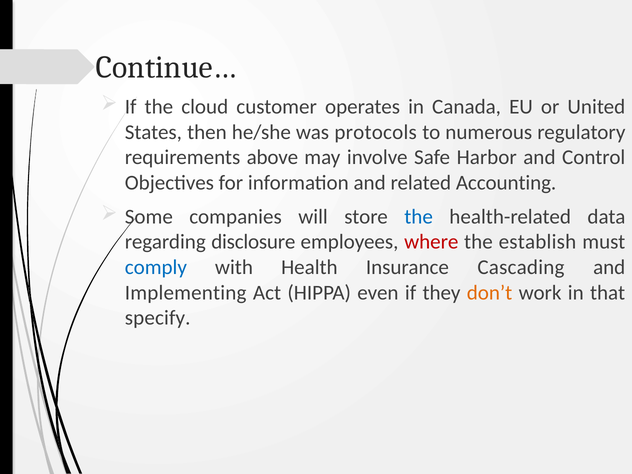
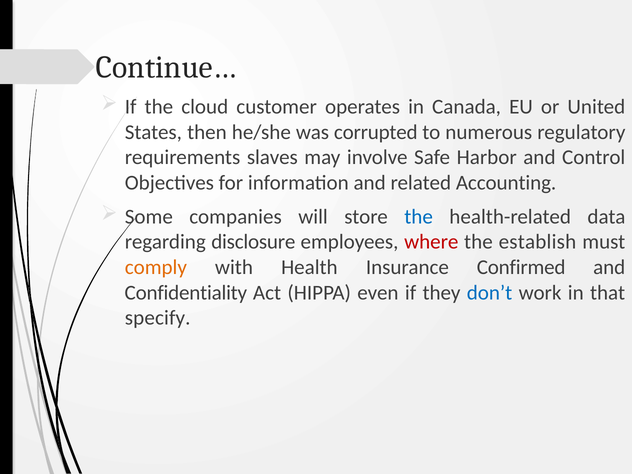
protocols: protocols -> corrupted
above: above -> slaves
comply colour: blue -> orange
Cascading: Cascading -> Confirmed
Implementing: Implementing -> Confidentiality
don’t colour: orange -> blue
